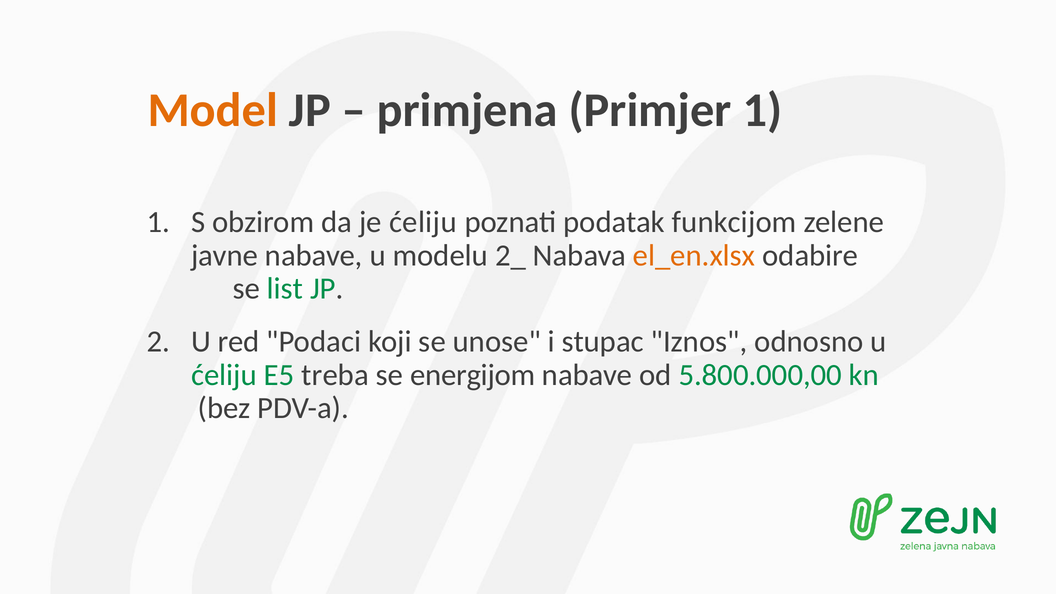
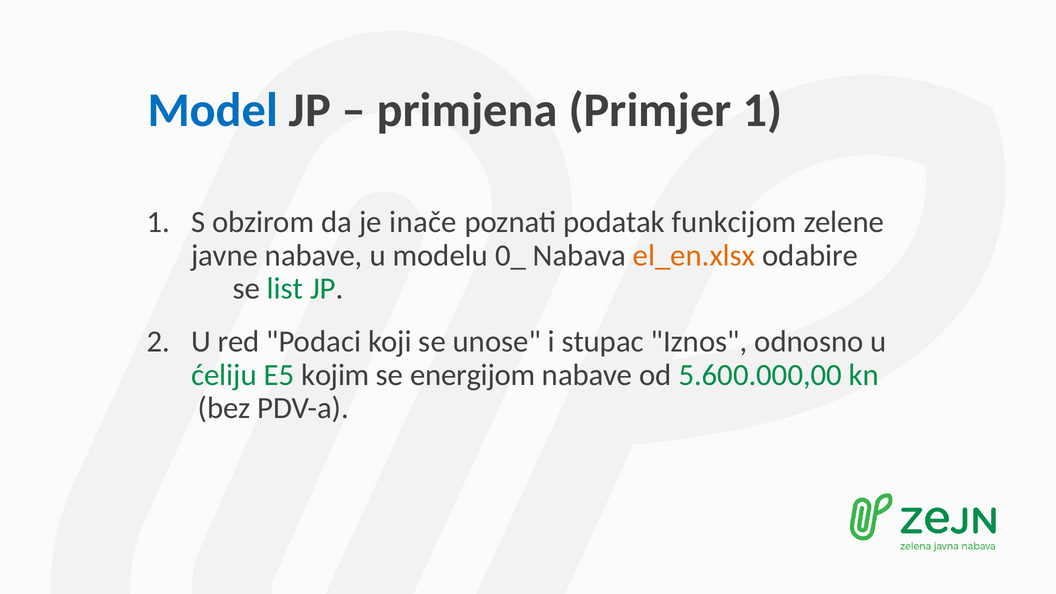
Model colour: orange -> blue
je ćeliju: ćeliju -> inače
2_: 2_ -> 0_
treba: treba -> kojim
5.800.000,00: 5.800.000,00 -> 5.600.000,00
